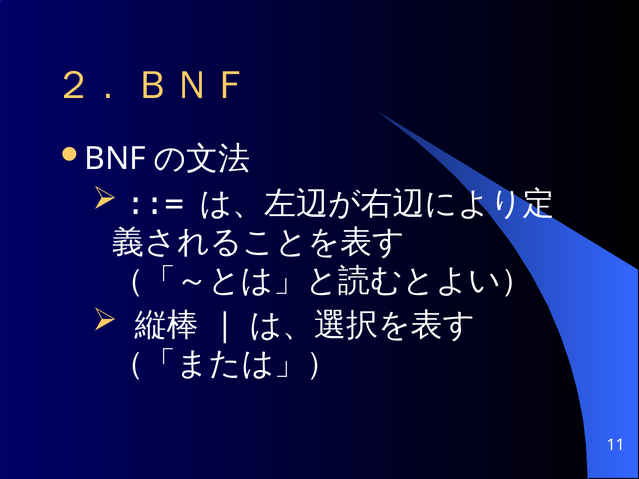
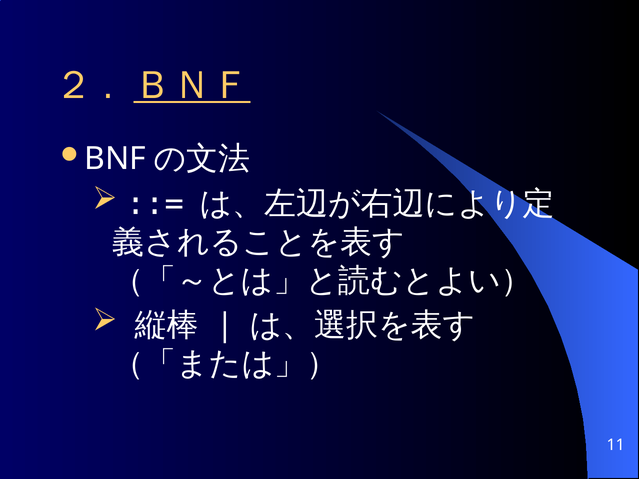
ＢＮＦ underline: none -> present
